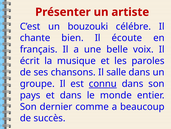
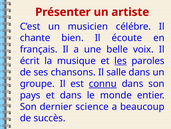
bouzouki: bouzouki -> musicien
les underline: none -> present
comme: comme -> science
